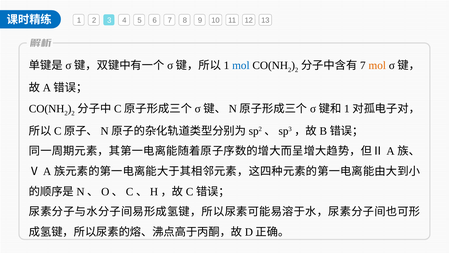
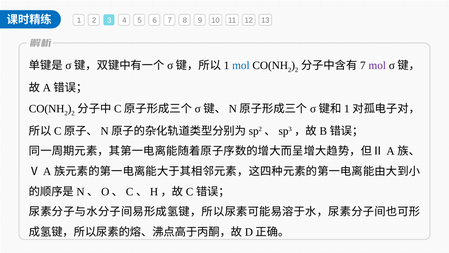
mol at (377, 66) colour: orange -> purple
